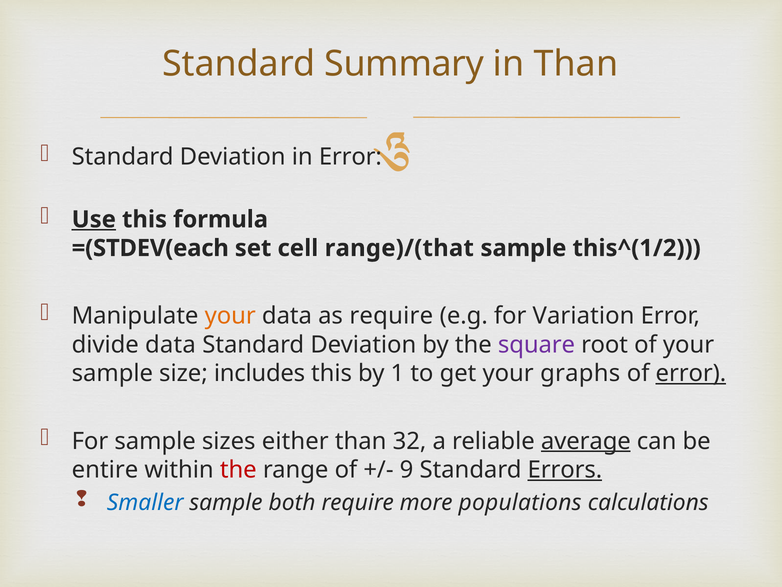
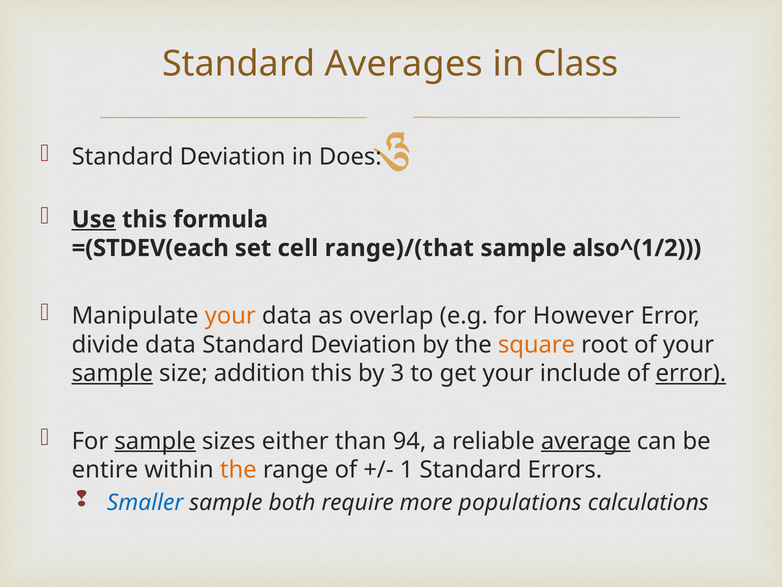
Summary: Summary -> Averages
in Than: Than -> Class
in Error: Error -> Does
this^(1/2: this^(1/2 -> also^(1/2
as require: require -> overlap
Variation: Variation -> However
square colour: purple -> orange
sample at (112, 373) underline: none -> present
includes: includes -> addition
1: 1 -> 3
graphs: graphs -> include
sample at (155, 441) underline: none -> present
32: 32 -> 94
the at (238, 469) colour: red -> orange
9: 9 -> 1
Errors underline: present -> none
